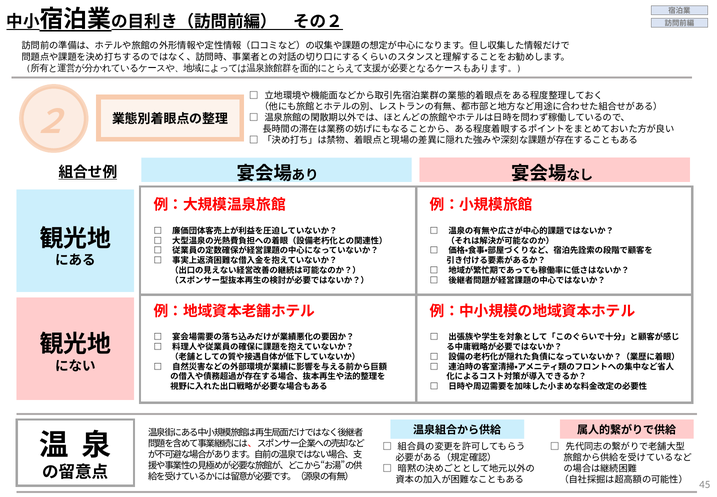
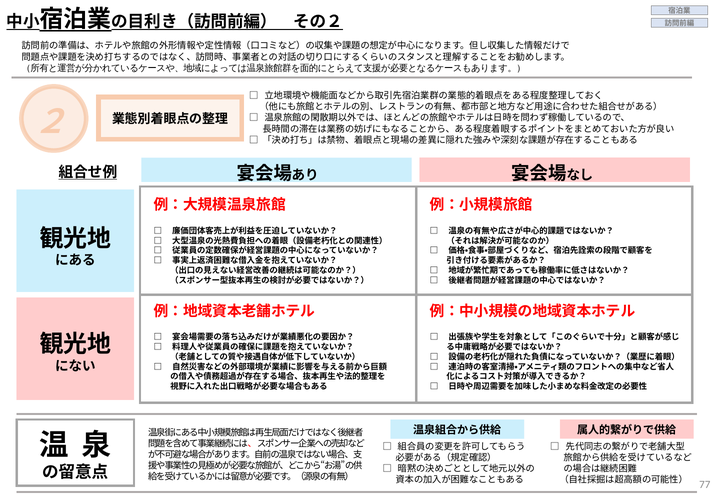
45: 45 -> 77
